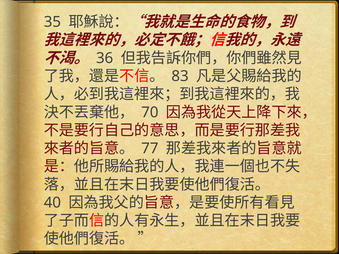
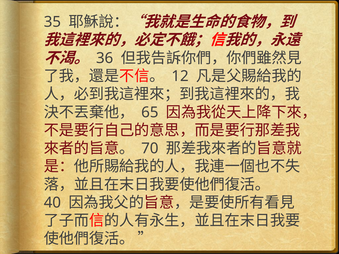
83: 83 -> 12
70: 70 -> 65
77: 77 -> 70
